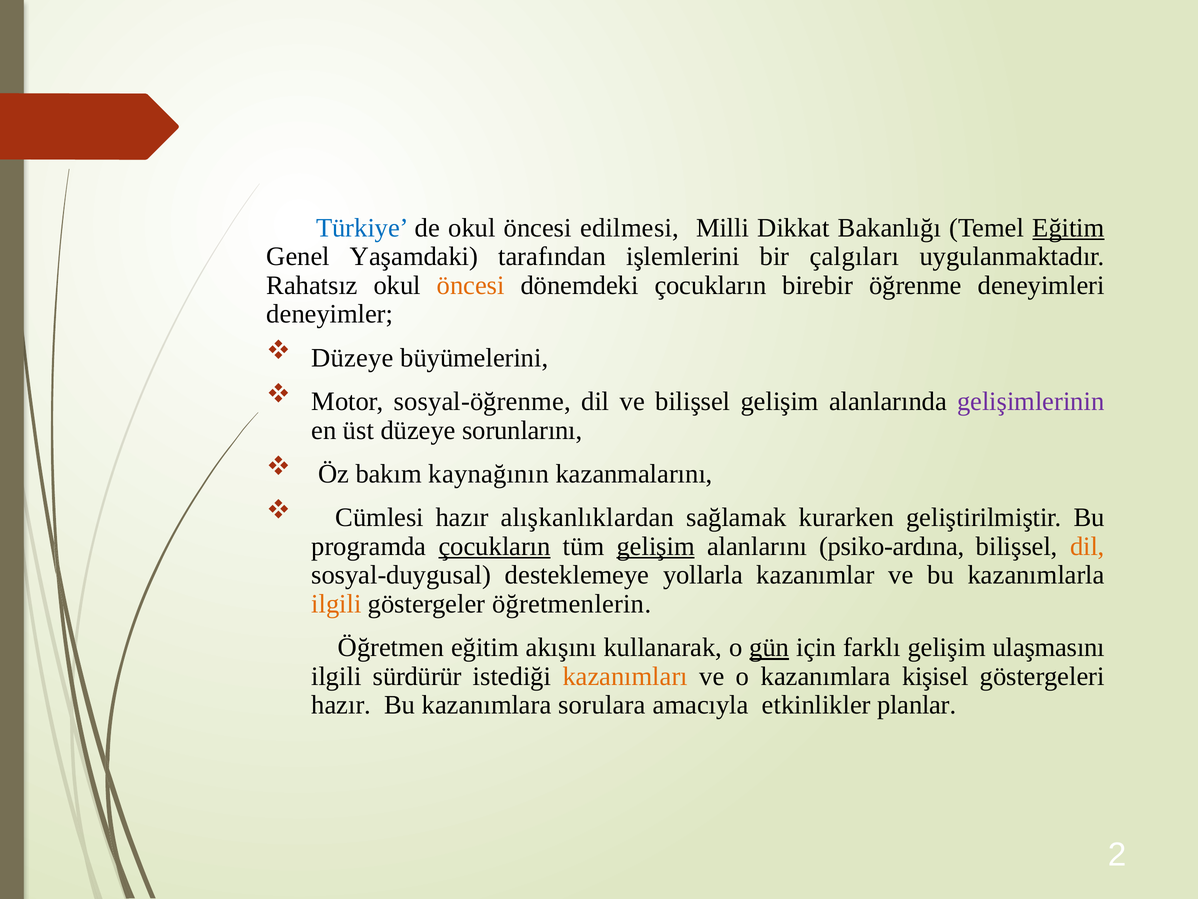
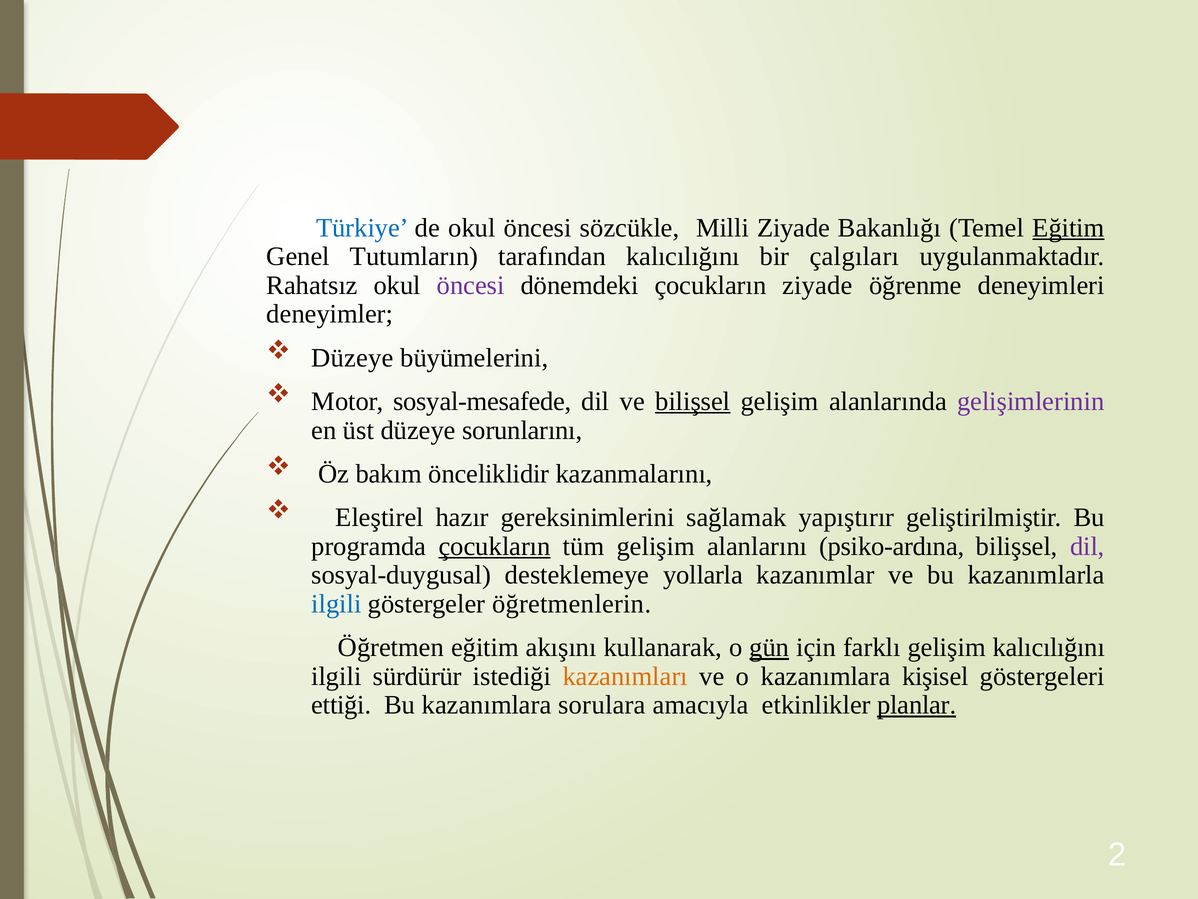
edilmesi: edilmesi -> sözcükle
Milli Dikkat: Dikkat -> Ziyade
Yaşamdaki: Yaşamdaki -> Tutumların
tarafından işlemlerini: işlemlerini -> kalıcılığını
öncesi at (471, 285) colour: orange -> purple
çocukların birebir: birebir -> ziyade
sosyal-öğrenme: sosyal-öğrenme -> sosyal-mesafede
bilişsel at (693, 401) underline: none -> present
kaynağının: kaynağının -> önceliklidir
Cümlesi: Cümlesi -> Eleştirel
alışkanlıklardan: alışkanlıklardan -> gereksinimlerini
kurarken: kurarken -> yapıştırır
gelişim at (656, 546) underline: present -> none
dil at (1087, 546) colour: orange -> purple
ilgili at (336, 604) colour: orange -> blue
gelişim ulaşmasını: ulaşmasını -> kalıcılığını
hazır at (341, 705): hazır -> ettiği
planlar underline: none -> present
